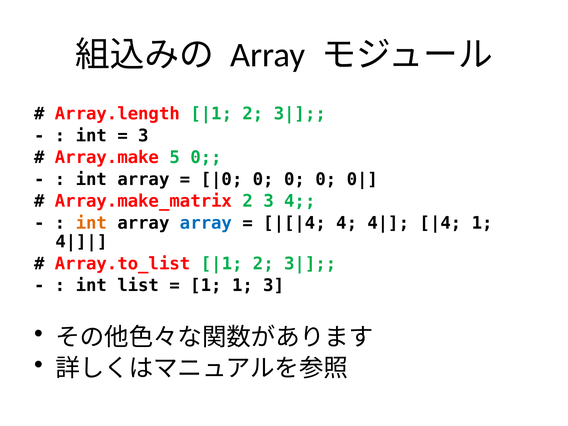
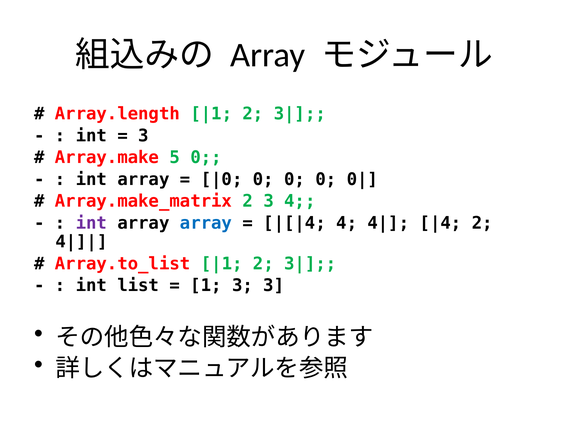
int at (91, 223) colour: orange -> purple
1 at (482, 223): 1 -> 2
1 1: 1 -> 3
